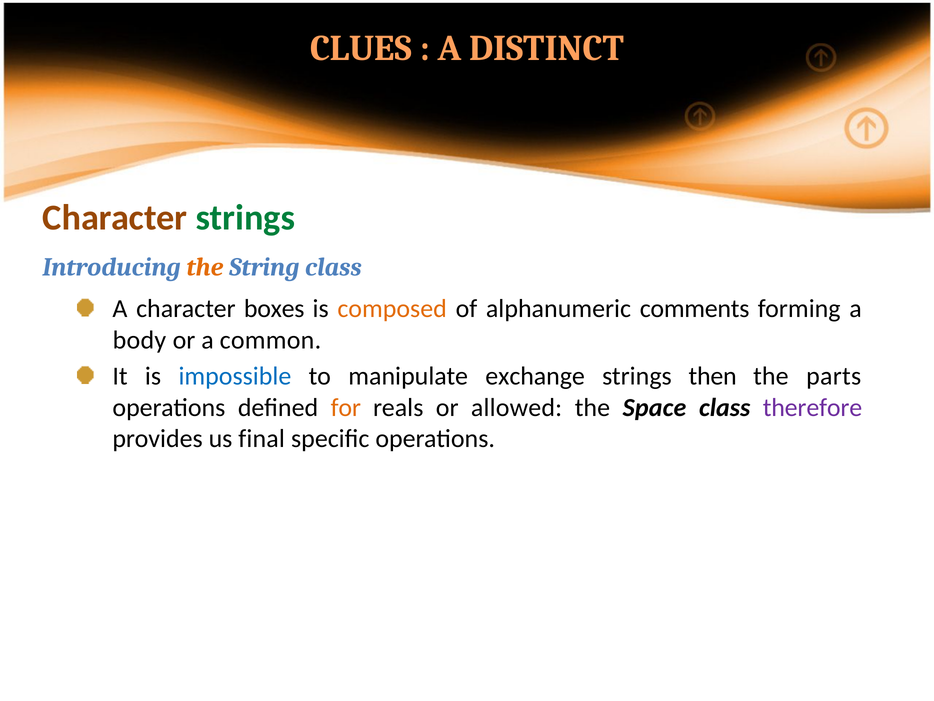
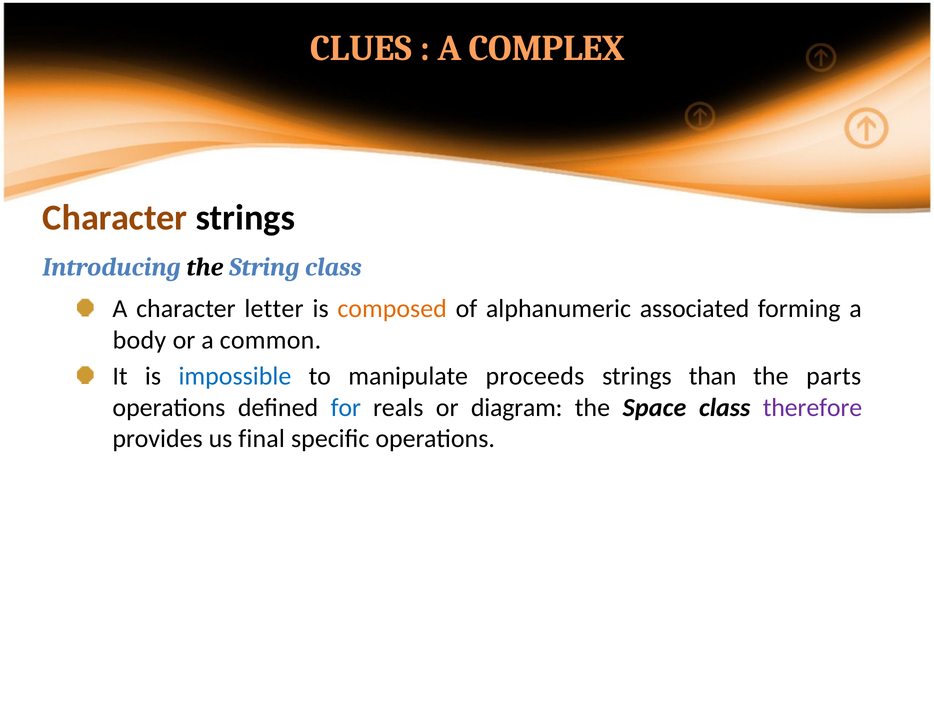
DISTINCT: DISTINCT -> COMPLEX
strings at (245, 217) colour: green -> black
the at (205, 267) colour: orange -> black
boxes: boxes -> letter
comments: comments -> associated
exchange: exchange -> proceeds
then: then -> than
for colour: orange -> blue
allowed: allowed -> diagram
